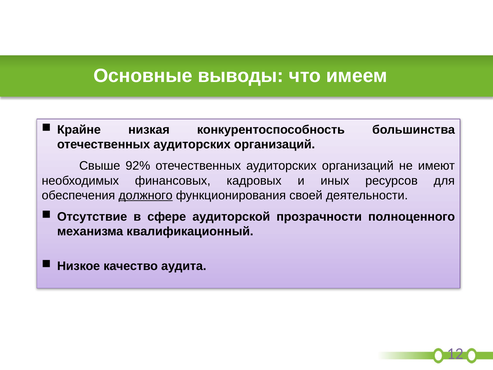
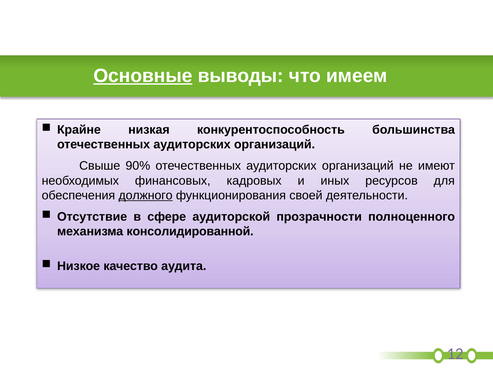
Основные underline: none -> present
92%: 92% -> 90%
квалификационный: квалификационный -> консолидированной
